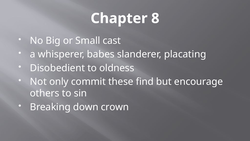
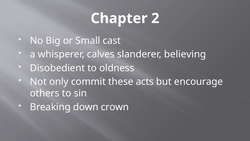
8: 8 -> 2
babes: babes -> calves
placating: placating -> believing
find: find -> acts
